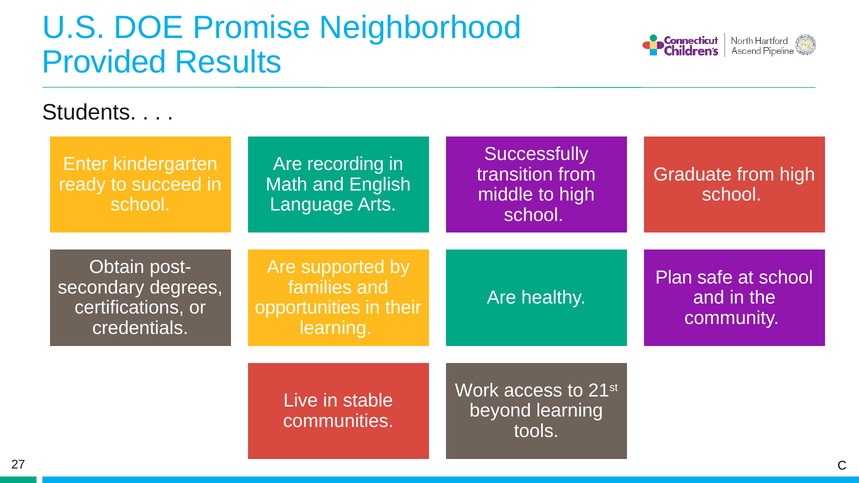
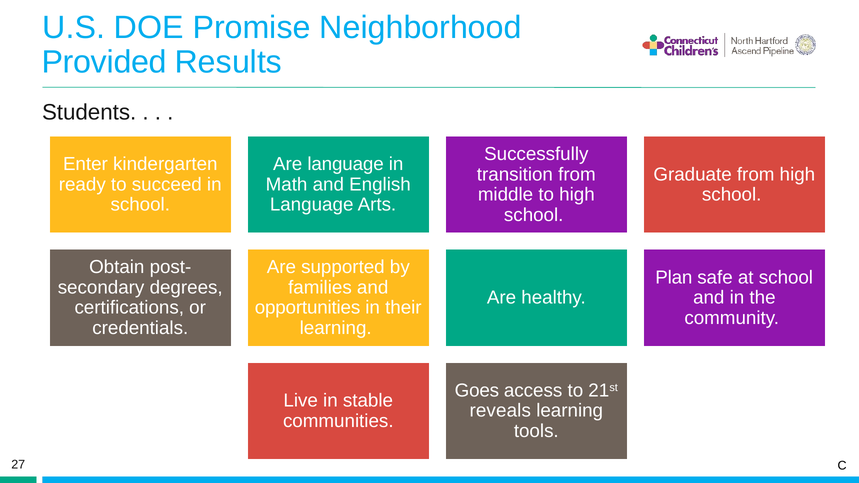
Are recording: recording -> language
Work: Work -> Goes
beyond: beyond -> reveals
